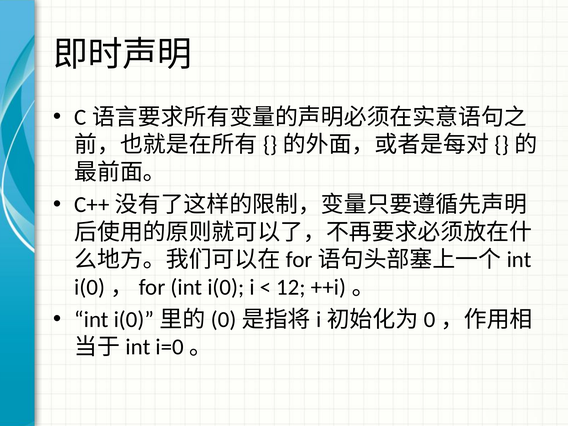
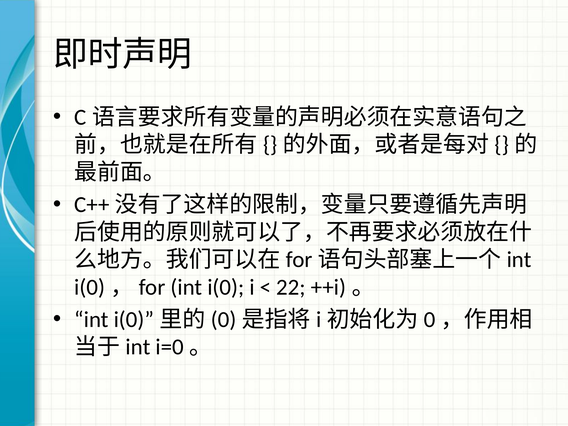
12: 12 -> 22
